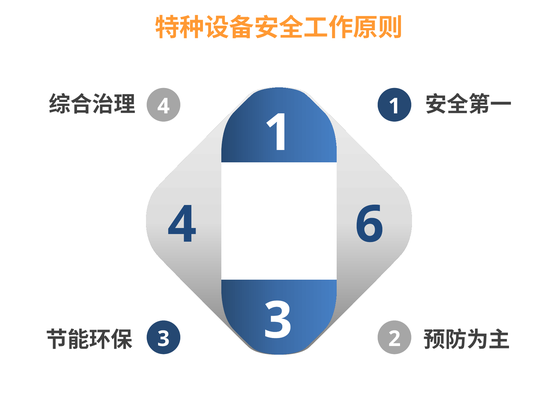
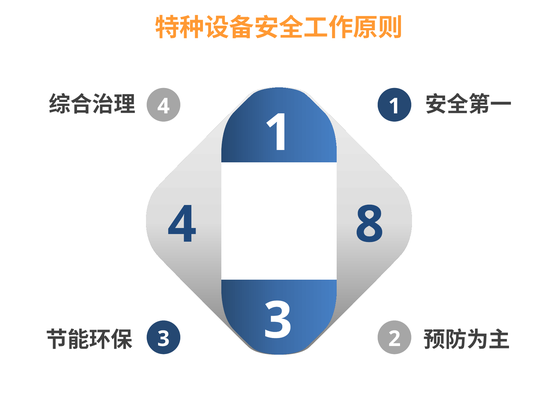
6: 6 -> 8
